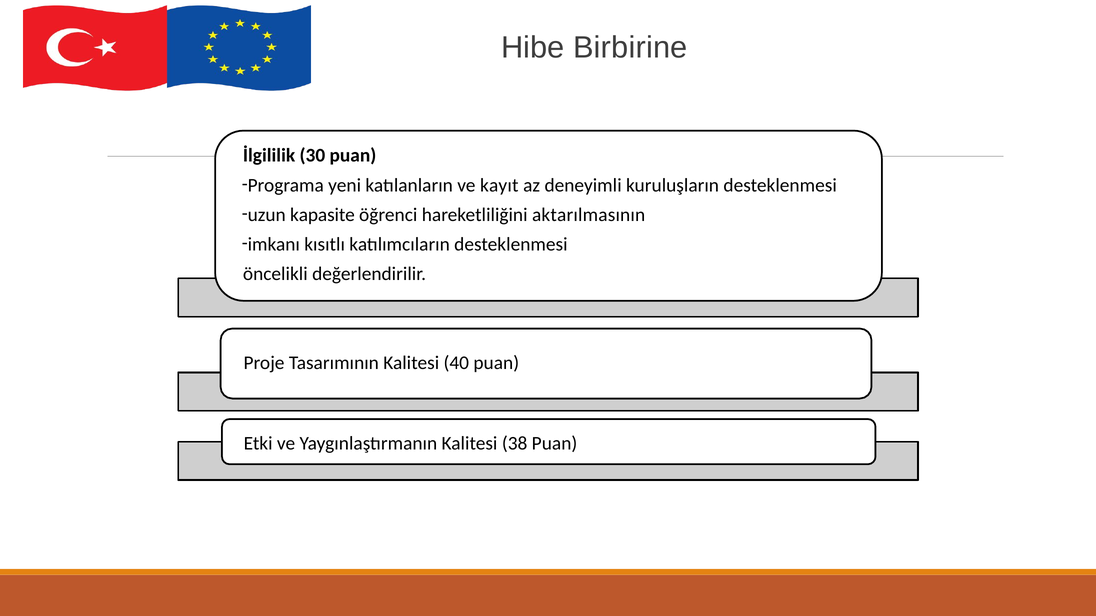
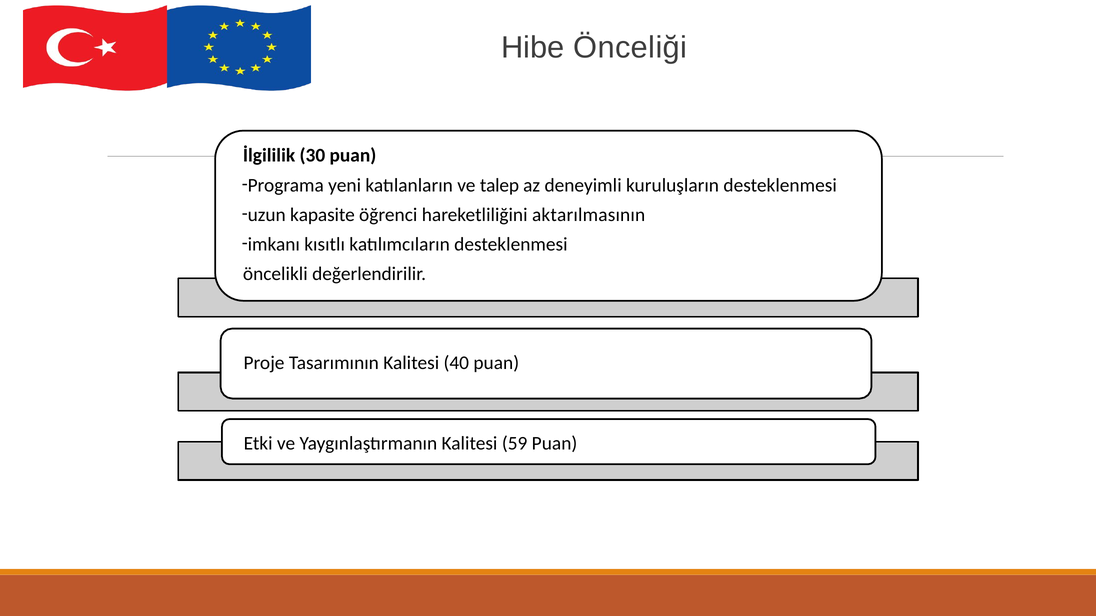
Birbirine: Birbirine -> Önceliği
kayıt: kayıt -> talep
38: 38 -> 59
